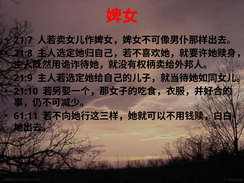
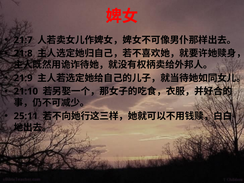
61:11: 61:11 -> 25:11
